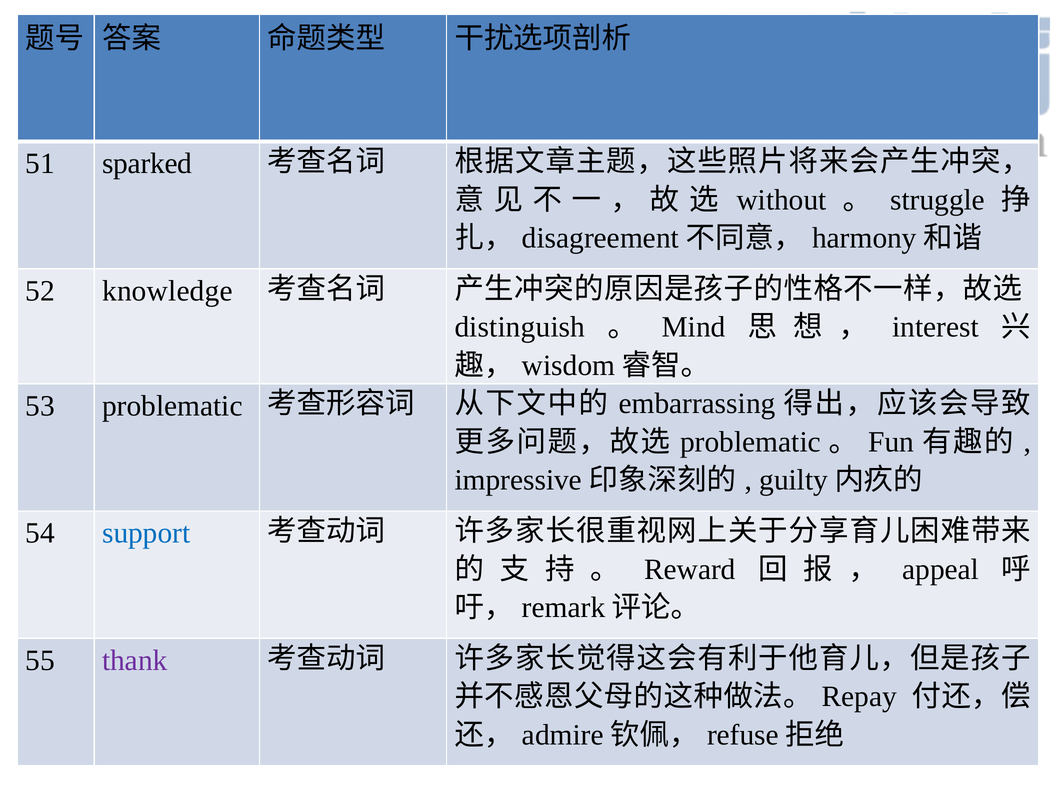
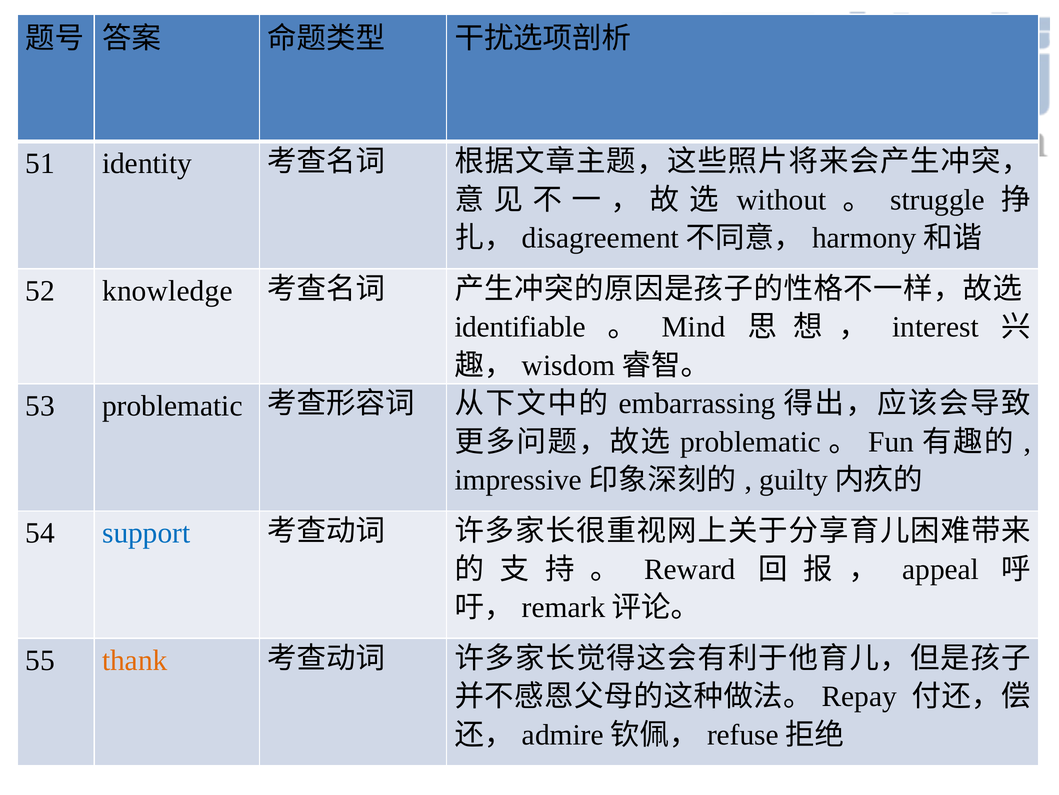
sparked: sparked -> identity
distinguish: distinguish -> identifiable
thank colour: purple -> orange
